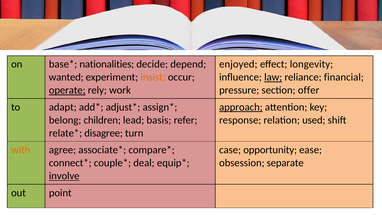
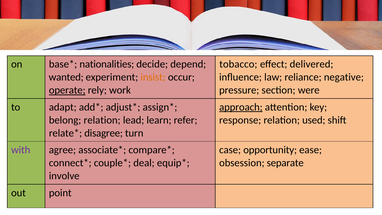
enjoyed: enjoyed -> tobacco
longevity: longevity -> delivered
law underline: present -> none
financial: financial -> negative
offer: offer -> were
belong children: children -> relation
basis: basis -> learn
with colour: orange -> purple
involve underline: present -> none
